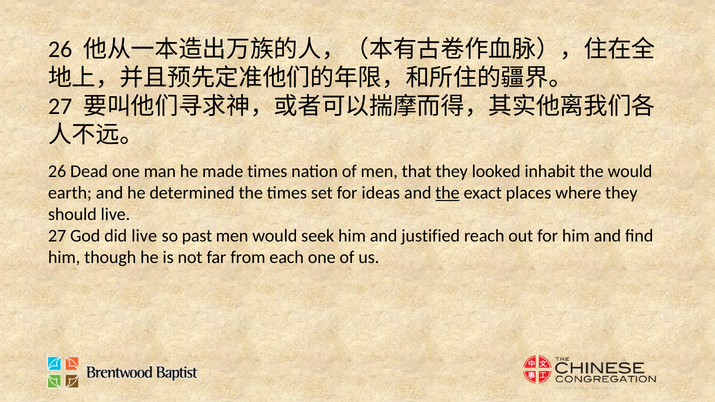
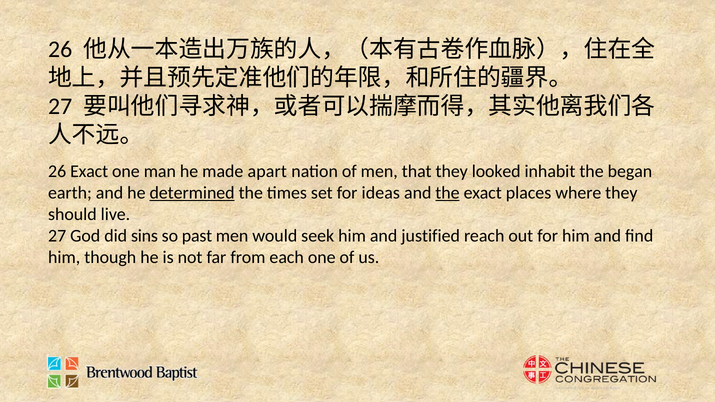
26 Dead: Dead -> Exact
made times: times -> apart
the would: would -> began
determined underline: none -> present
did live: live -> sins
